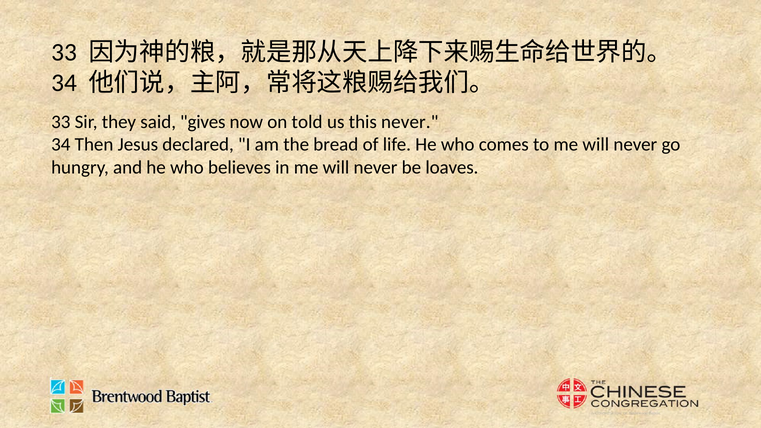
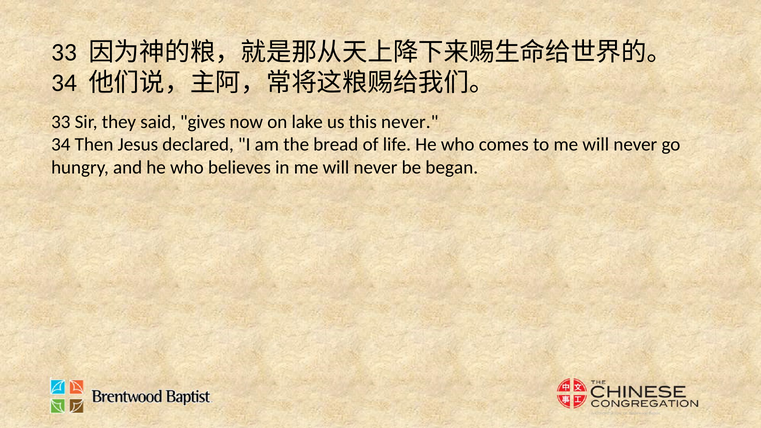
told: told -> lake
loaves: loaves -> began
